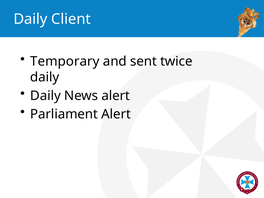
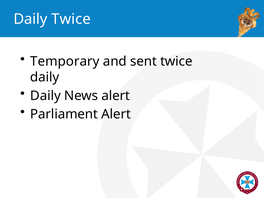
Daily Client: Client -> Twice
